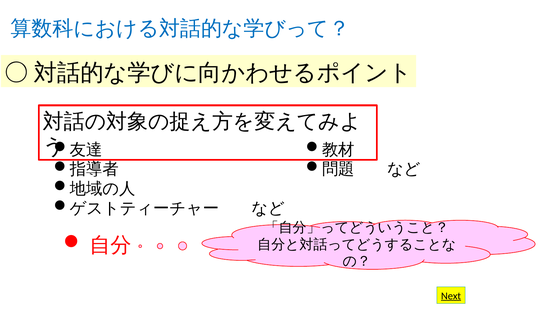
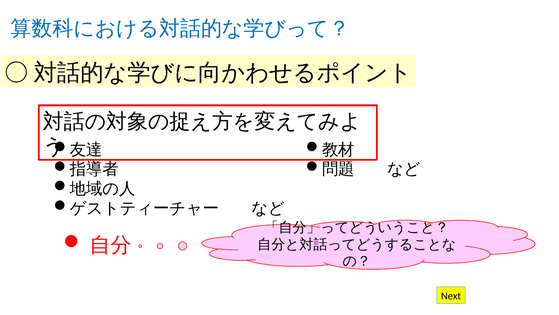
Next underline: present -> none
